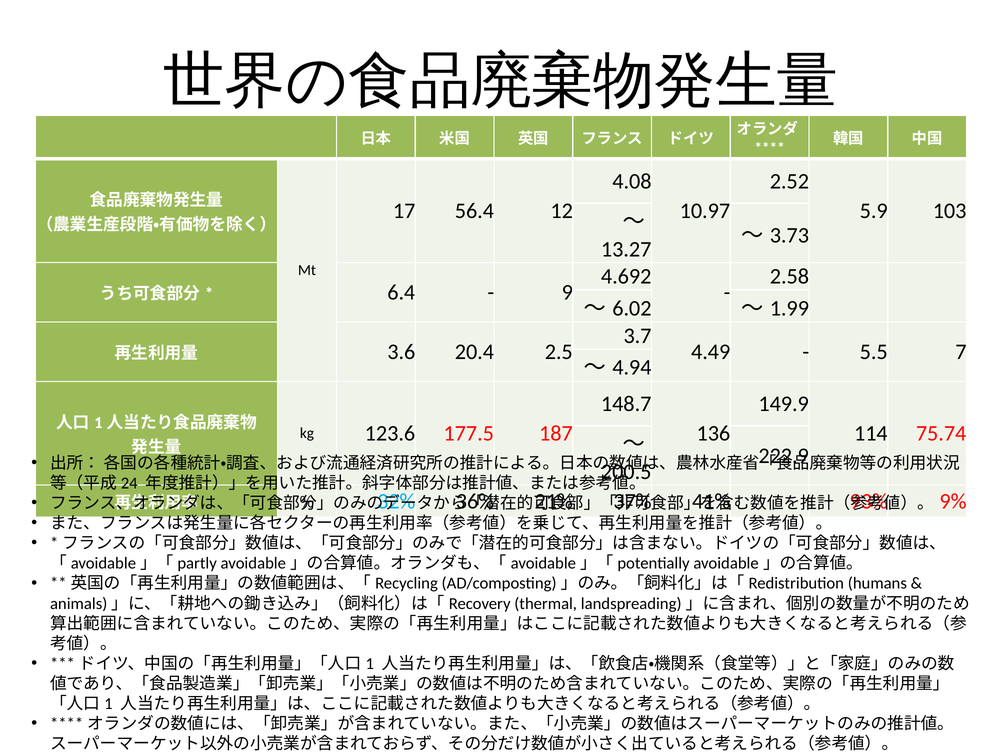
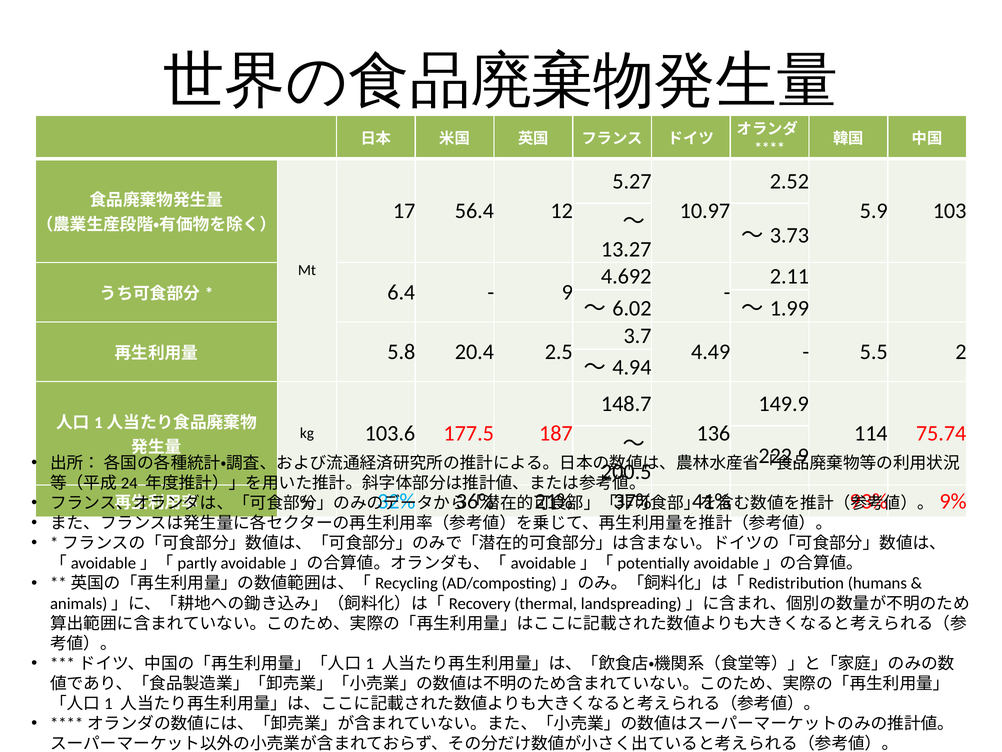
4.08: 4.08 -> 5.27
2.58: 2.58 -> 2.11
7: 7 -> 2
3.6: 3.6 -> 5.8
123.6: 123.6 -> 103.6
